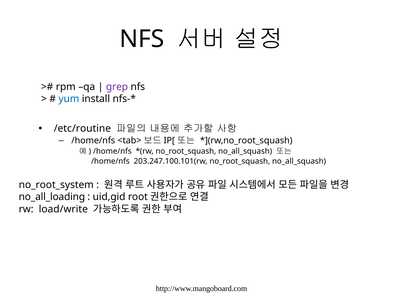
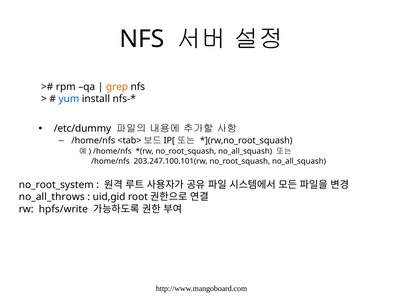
grep colour: purple -> orange
/etc/routine: /etc/routine -> /etc/dummy
no_all_loading: no_all_loading -> no_all_throws
load/write: load/write -> hpfs/write
